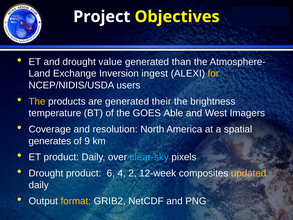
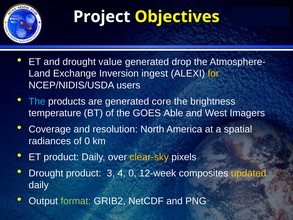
than: than -> drop
The at (37, 101) colour: yellow -> light blue
their: their -> core
generates: generates -> radiances
of 9: 9 -> 0
clear-sky colour: light blue -> yellow
6: 6 -> 3
4 2: 2 -> 0
format colour: yellow -> light green
